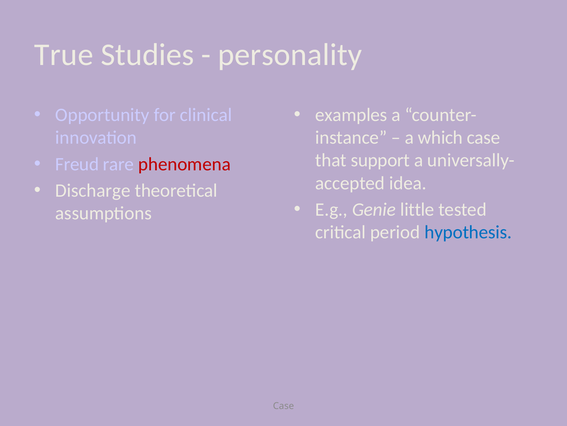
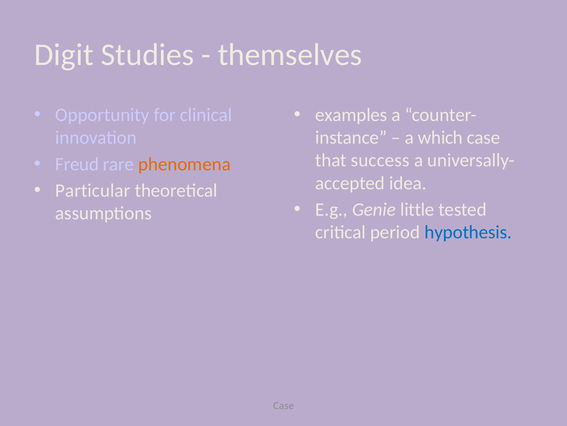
True: True -> Digit
personality: personality -> themselves
support: support -> success
phenomena colour: red -> orange
Discharge: Discharge -> Particular
